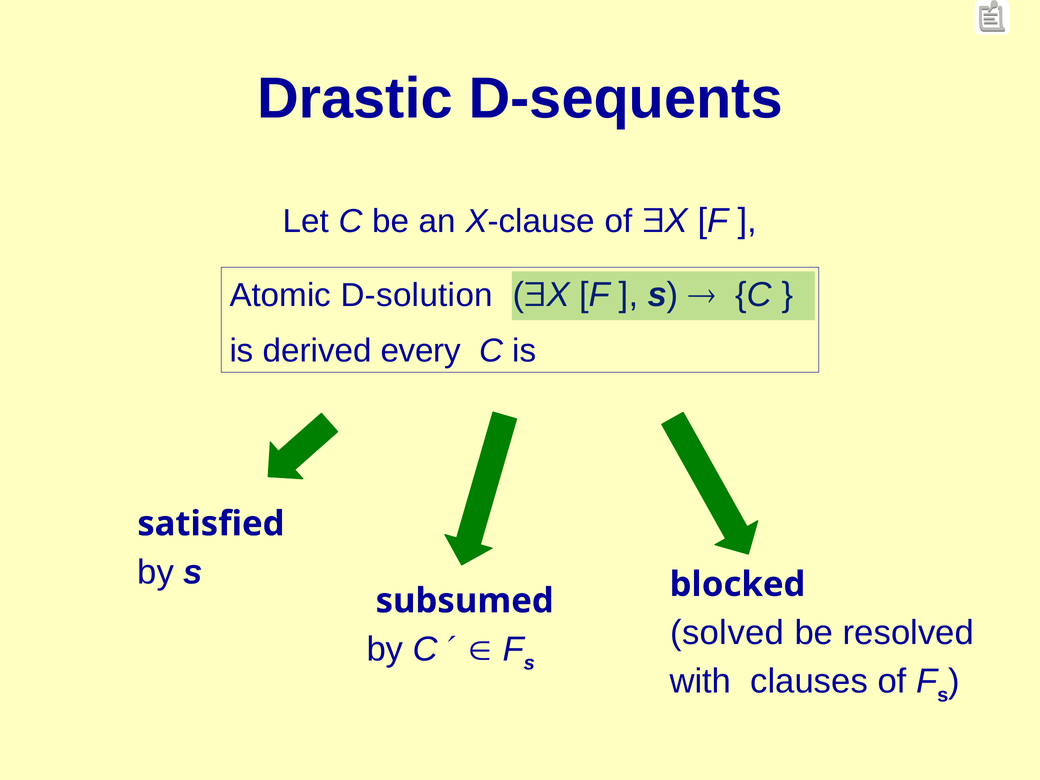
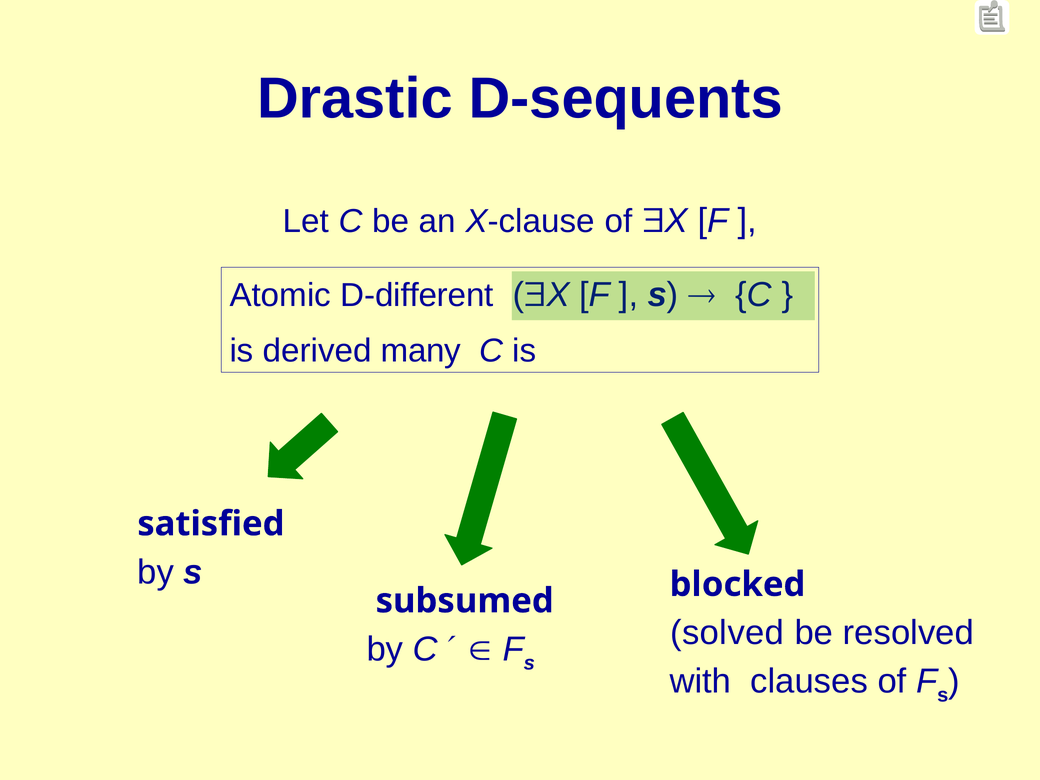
D-solution: D-solution -> D-different
every: every -> many
